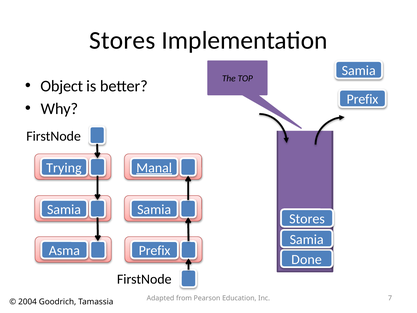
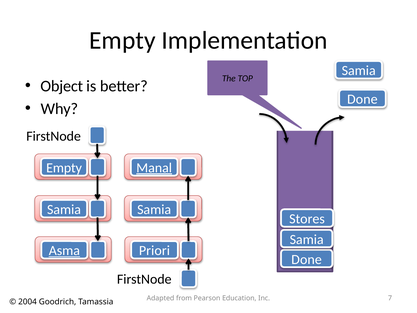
Stores at (122, 40): Stores -> Empty
Prefix at (362, 99): Prefix -> Done
Trying at (64, 168): Trying -> Empty
Asma underline: none -> present
Prefix at (155, 251): Prefix -> Priori
